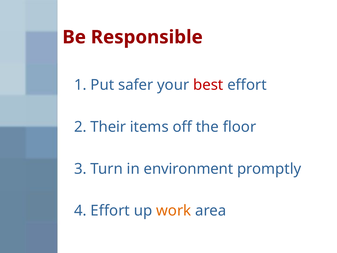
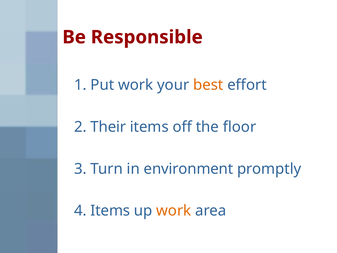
Put safer: safer -> work
best colour: red -> orange
4 Effort: Effort -> Items
